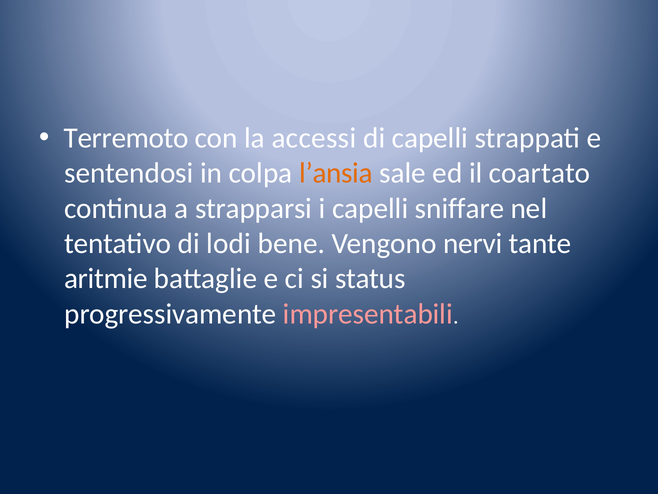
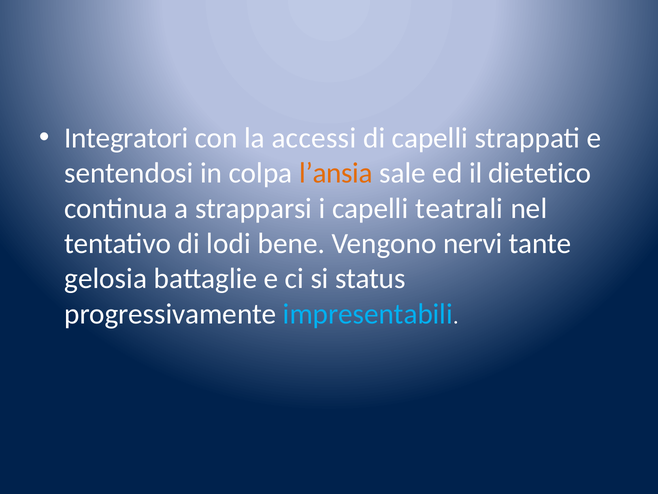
Terremoto: Terremoto -> Integratori
coartato: coartato -> dietetico
sniffare: sniffare -> teatrali
aritmie: aritmie -> gelosia
impresentabili colour: pink -> light blue
